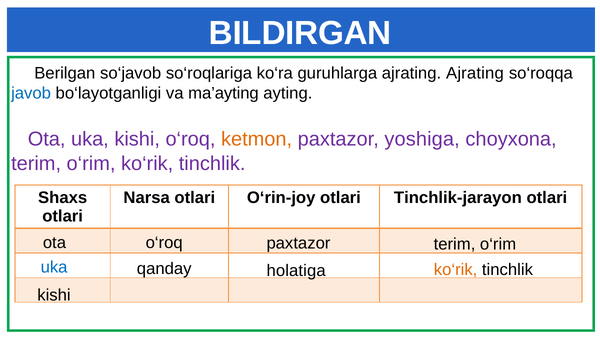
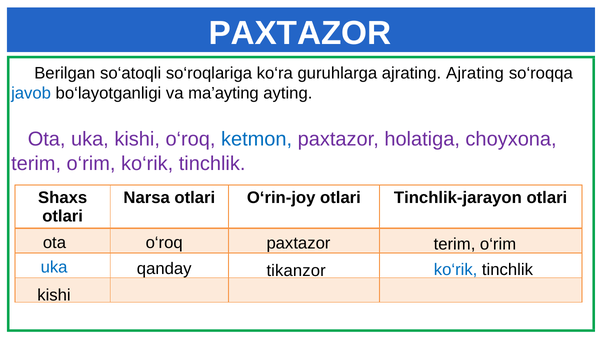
BILDIRGAN at (300, 33): BILDIRGAN -> PAXTAZOR
so‘javob: so‘javob -> so‘atoqli
ketmon colour: orange -> blue
yoshiga: yoshiga -> holatiga
ko‘rik at (456, 270) colour: orange -> blue
holatiga: holatiga -> tikanzor
